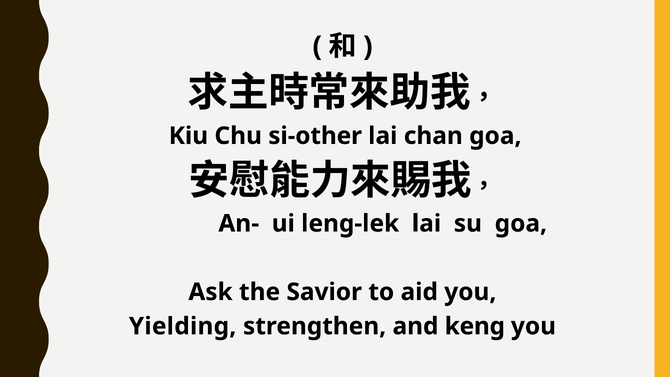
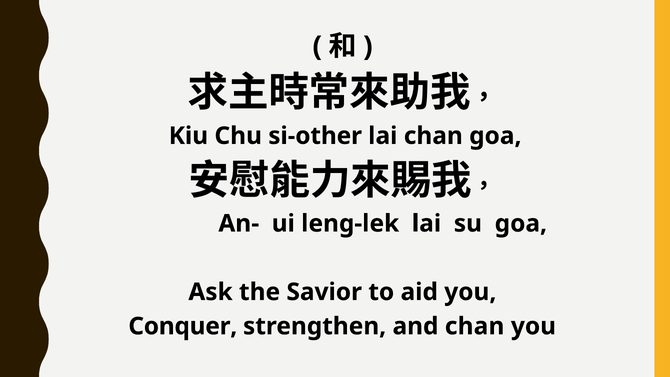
Yielding: Yielding -> Conquer
and keng: keng -> chan
